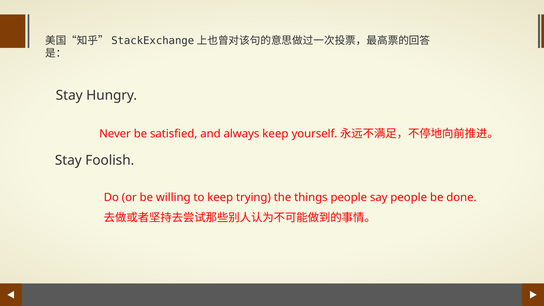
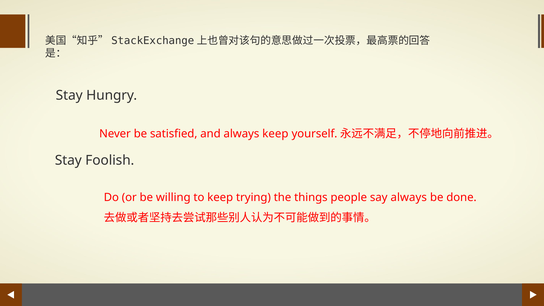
say people: people -> always
